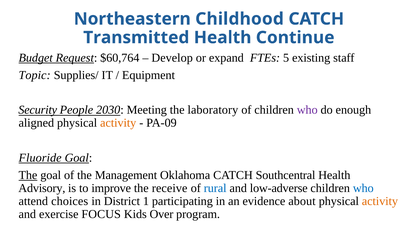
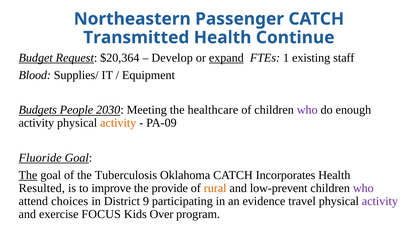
Childhood: Childhood -> Passenger
$60,764: $60,764 -> $20,364
expand underline: none -> present
5: 5 -> 1
Topic: Topic -> Blood
Security: Security -> Budgets
laboratory: laboratory -> healthcare
aligned at (36, 123): aligned -> activity
Management: Management -> Tuberculosis
Southcentral: Southcentral -> Incorporates
Advisory: Advisory -> Resulted
receive: receive -> provide
rural colour: blue -> orange
low-adverse: low-adverse -> low-prevent
who at (363, 188) colour: blue -> purple
1: 1 -> 9
about: about -> travel
activity at (380, 201) colour: orange -> purple
